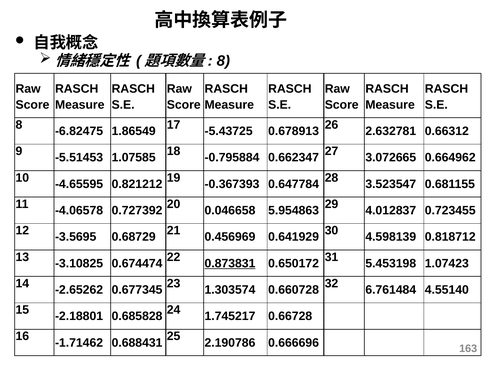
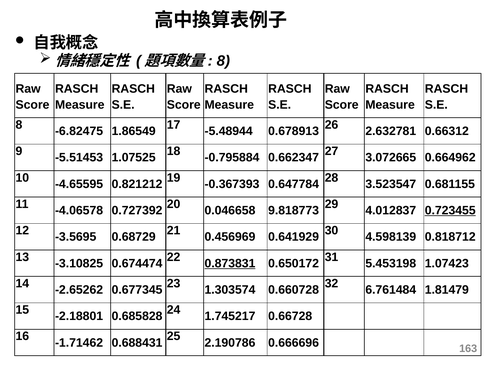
-5.43725: -5.43725 -> -5.48944
1.07585: 1.07585 -> 1.07525
5.954863: 5.954863 -> 9.818773
0.723455 underline: none -> present
4.55140: 4.55140 -> 1.81479
